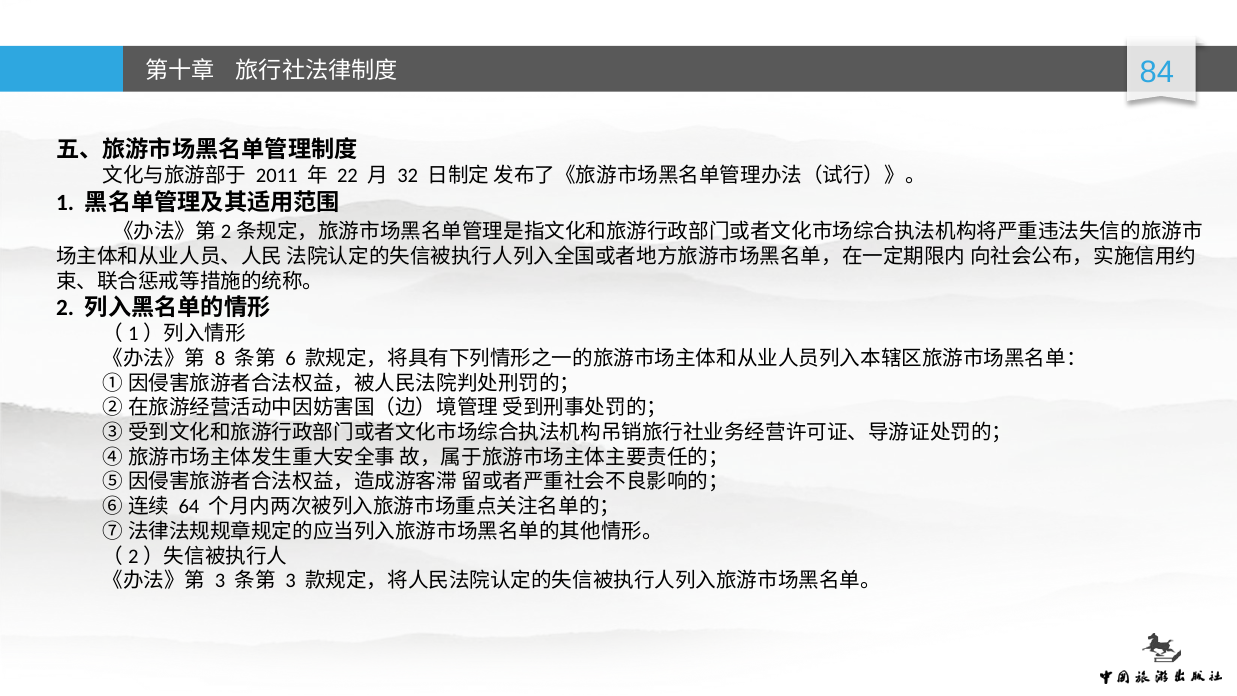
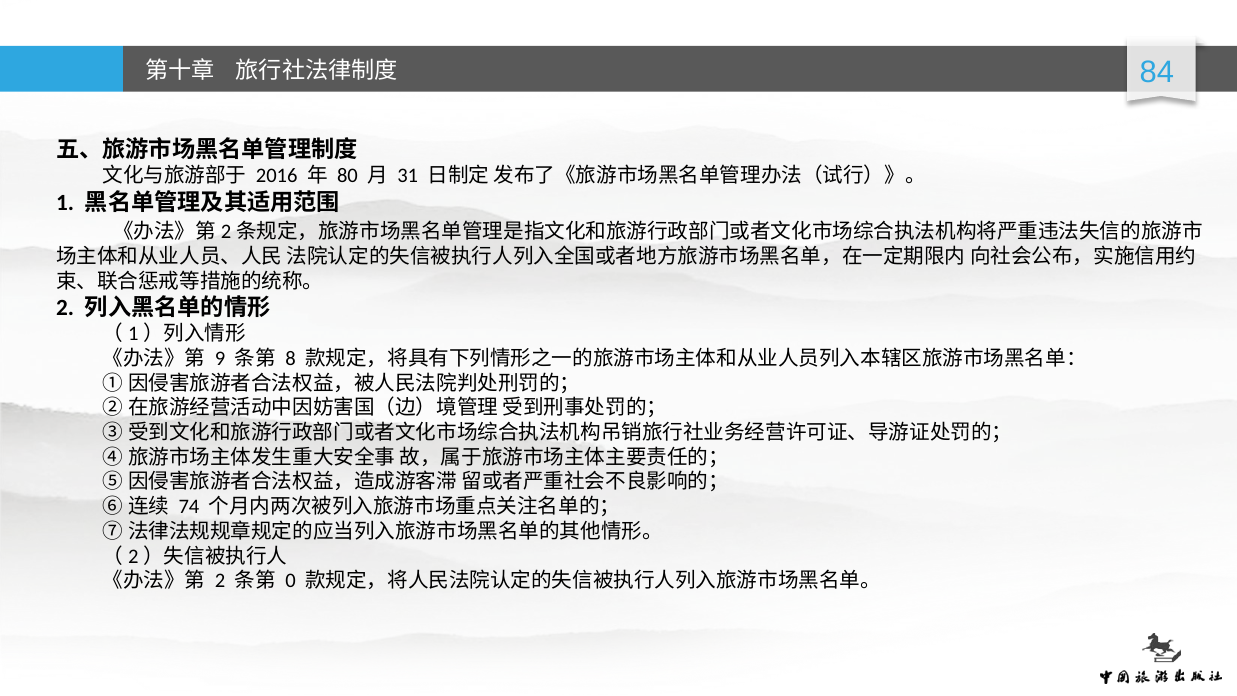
2011: 2011 -> 2016
22: 22 -> 80
32: 32 -> 31
8: 8 -> 9
6: 6 -> 8
64: 64 -> 74
3 at (220, 581): 3 -> 2
3 at (290, 581): 3 -> 0
